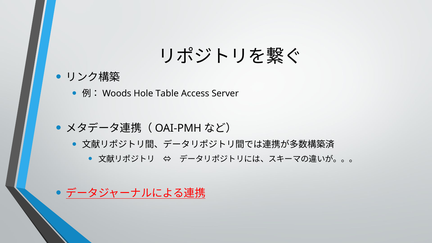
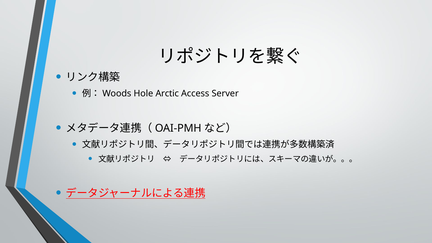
Table: Table -> Arctic
